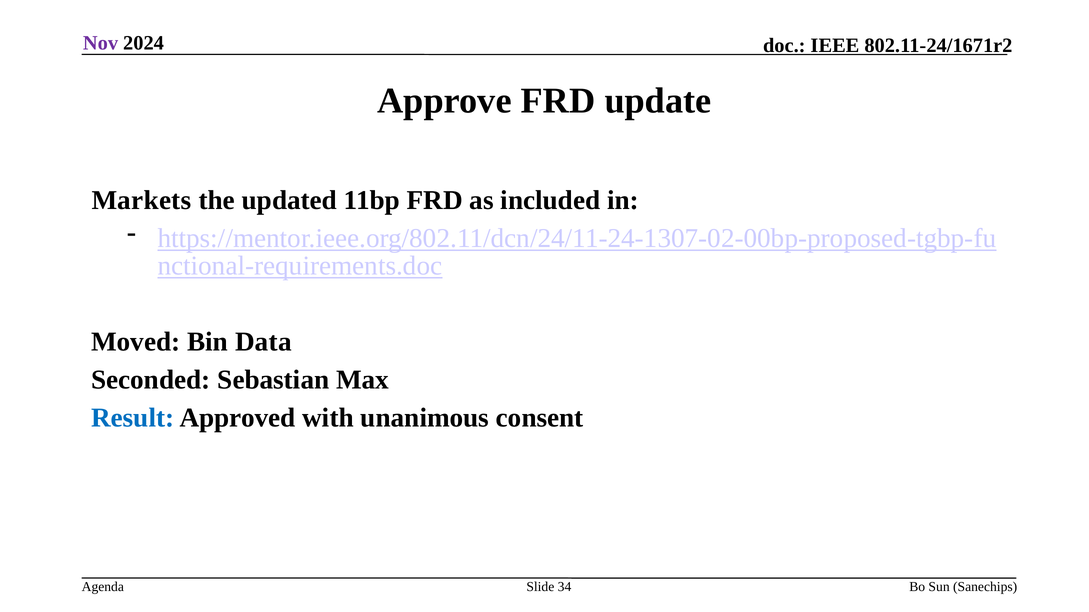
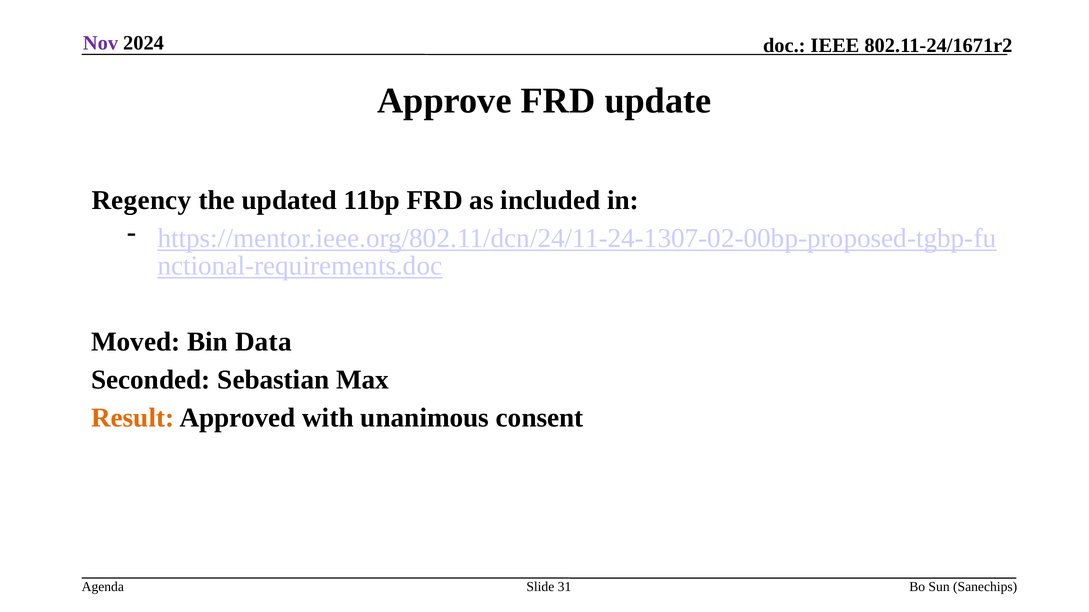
Markets: Markets -> Regency
Result colour: blue -> orange
34: 34 -> 31
